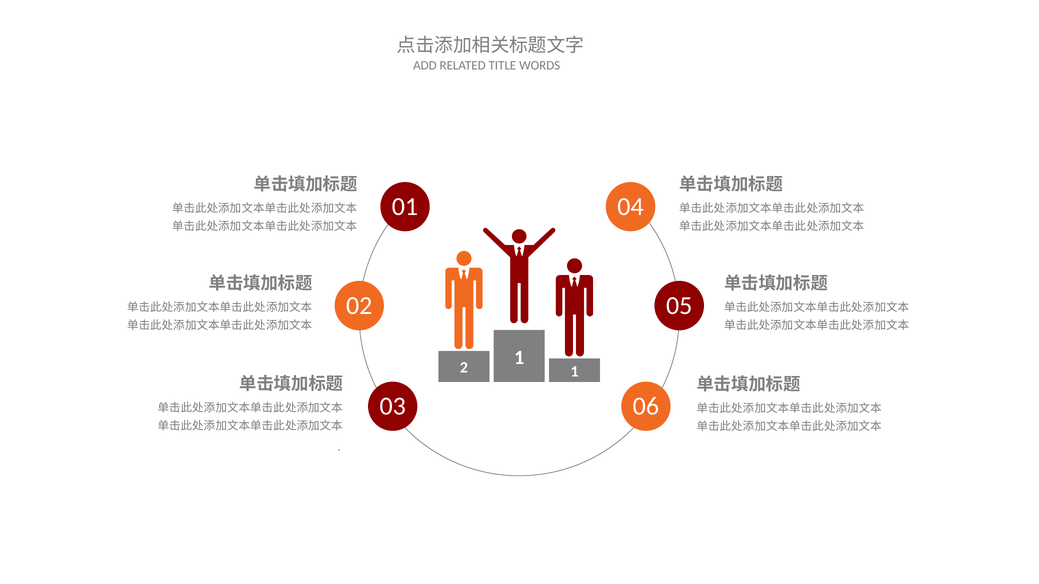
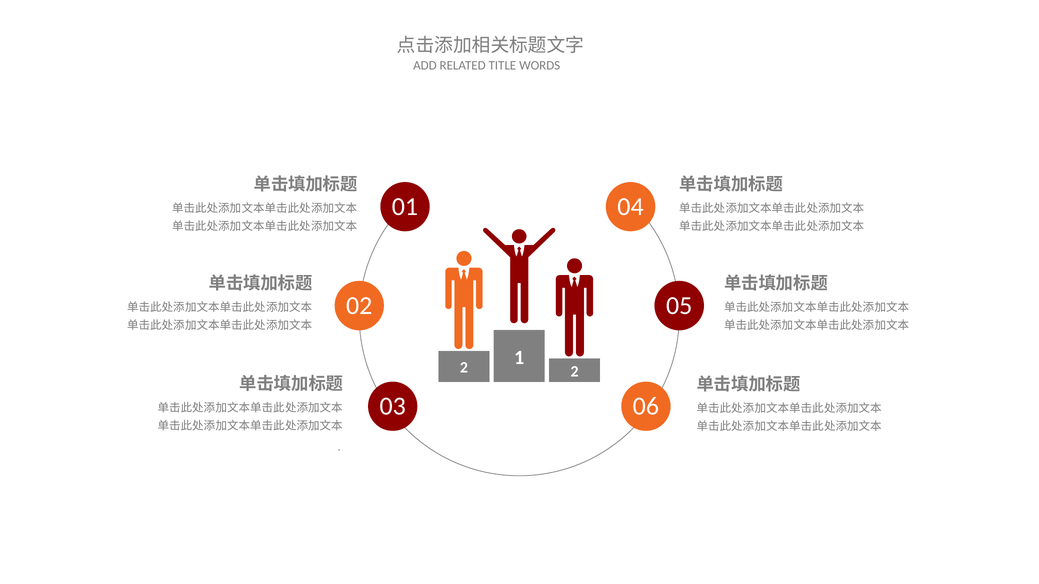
2 1: 1 -> 2
